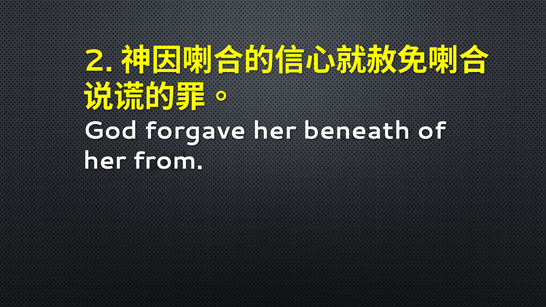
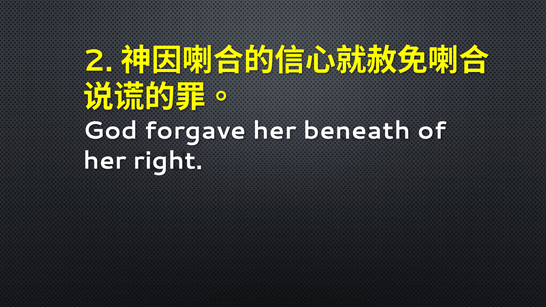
from: from -> right
